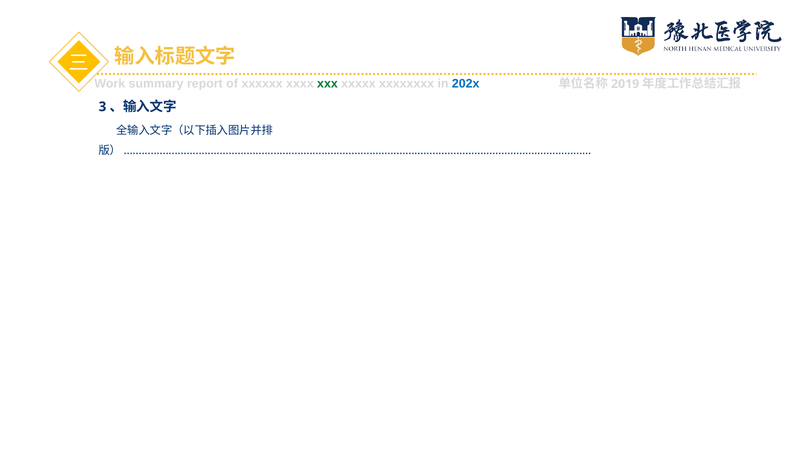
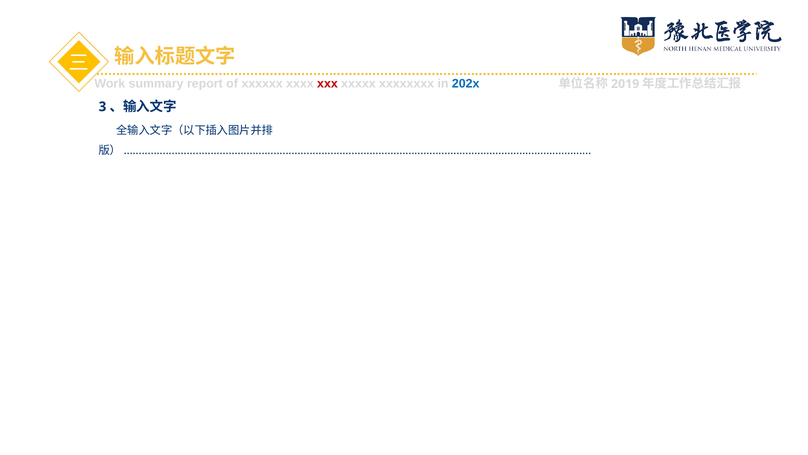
xxx colour: green -> red
